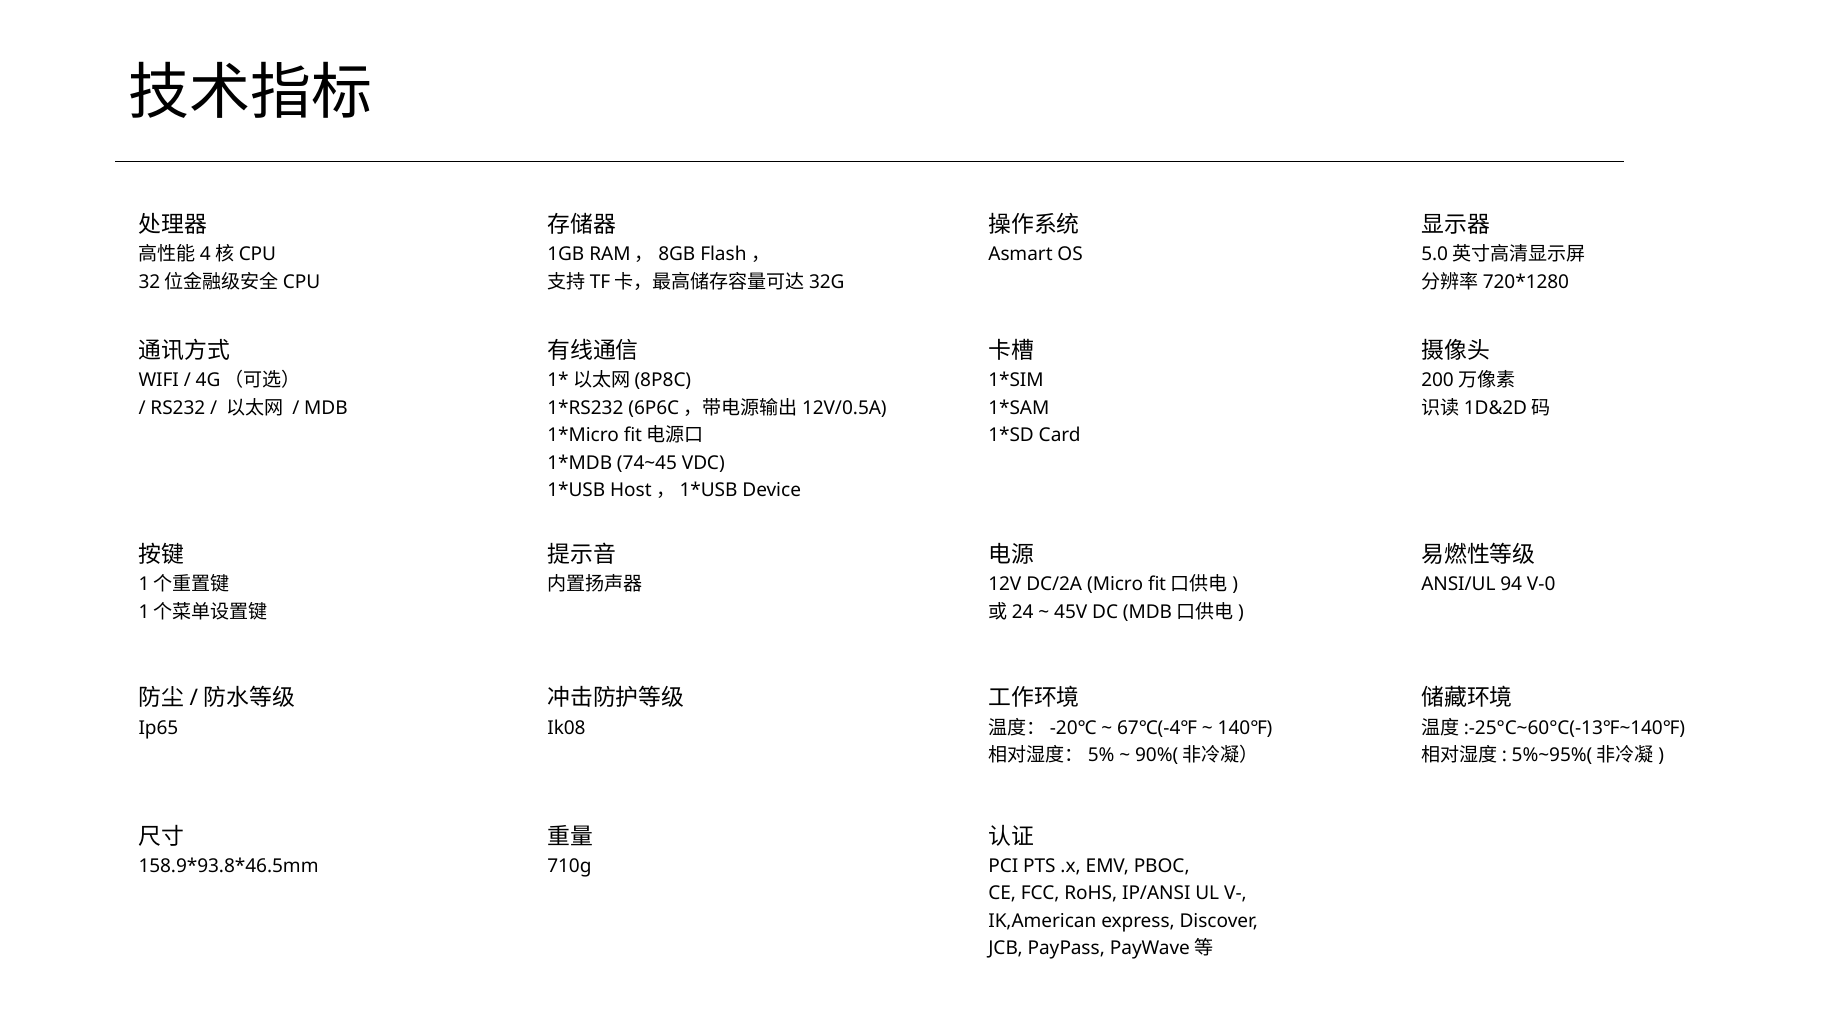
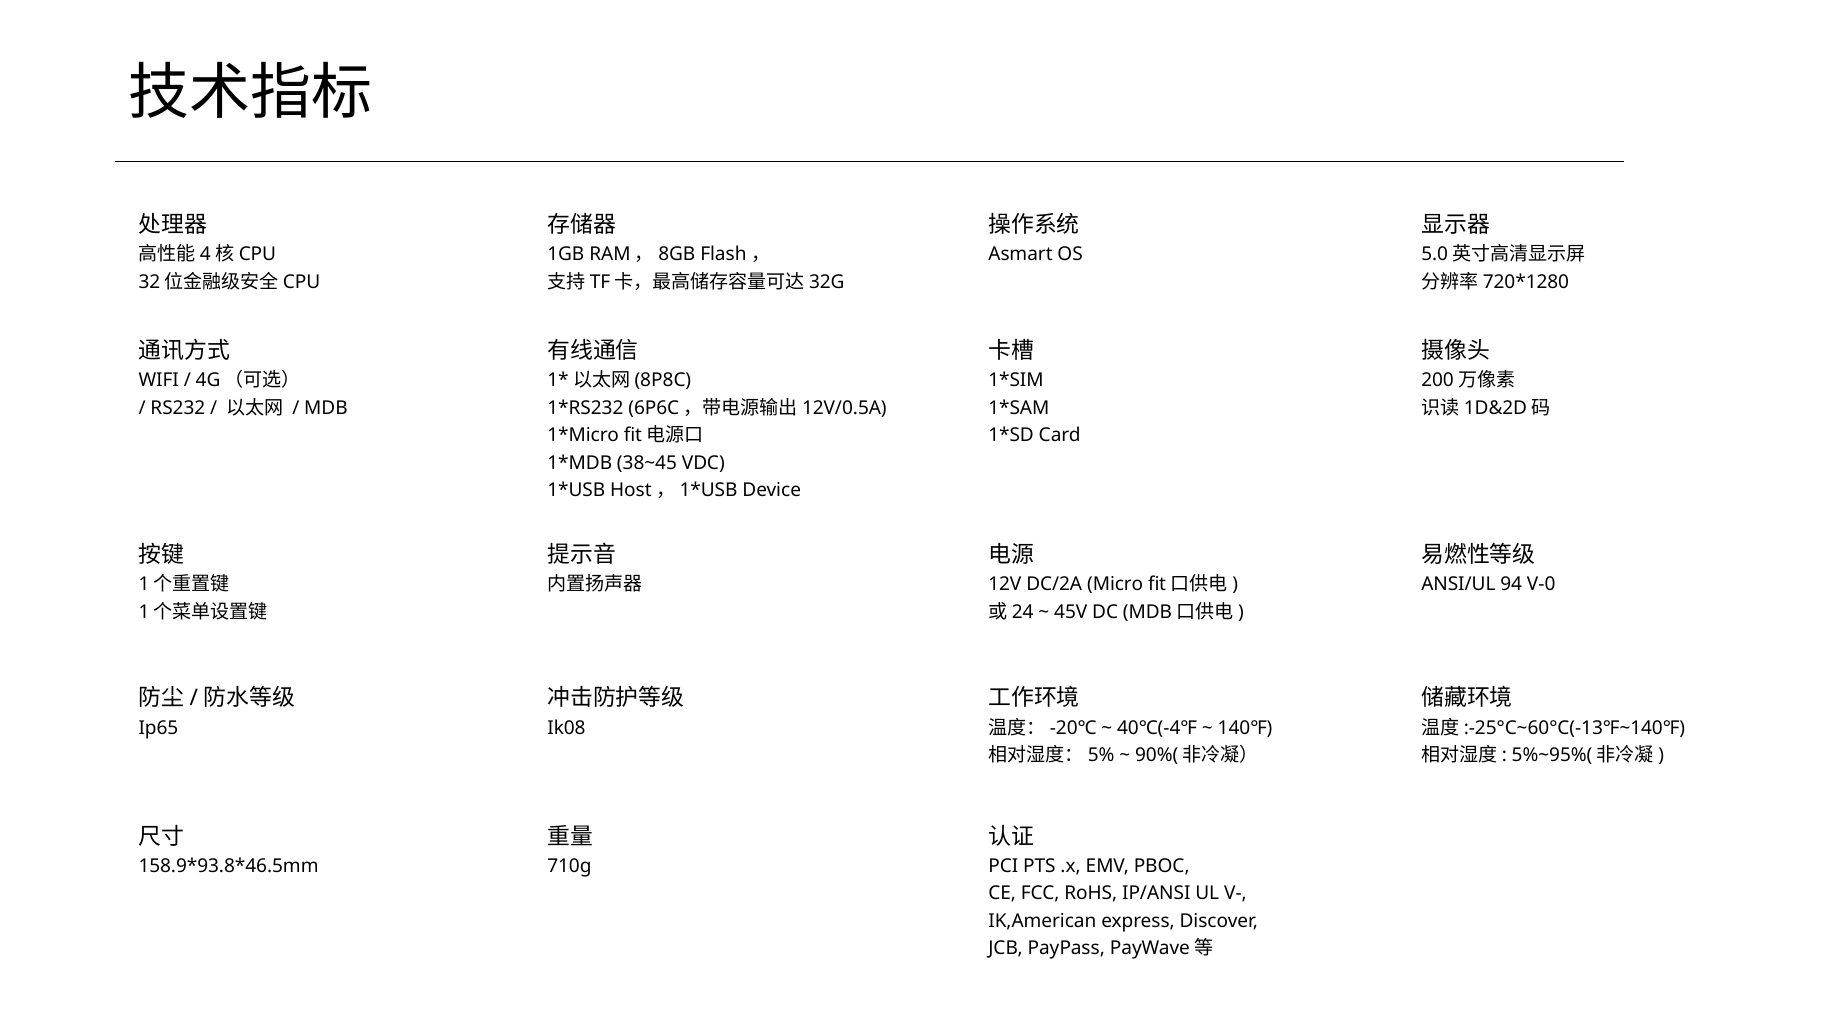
74~45: 74~45 -> 38~45
67℃(-4℉: 67℃(-4℉ -> 40℃(-4℉
